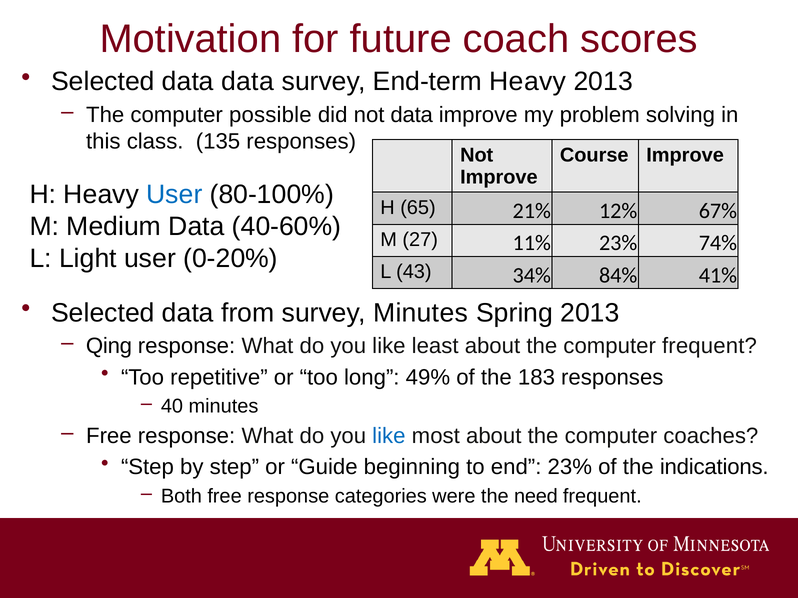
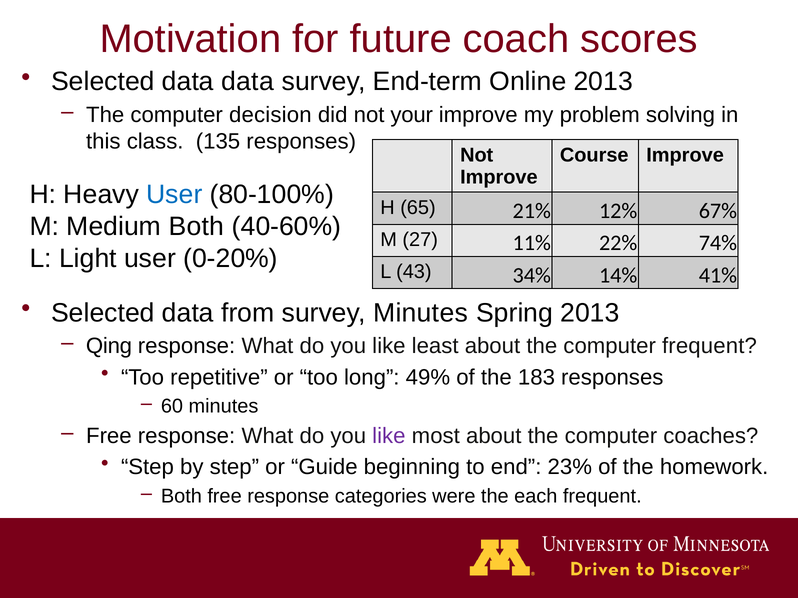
End-term Heavy: Heavy -> Online
possible: possible -> decision
not data: data -> your
Medium Data: Data -> Both
11% 23%: 23% -> 22%
84%: 84% -> 14%
40: 40 -> 60
like at (389, 436) colour: blue -> purple
indications: indications -> homework
need: need -> each
